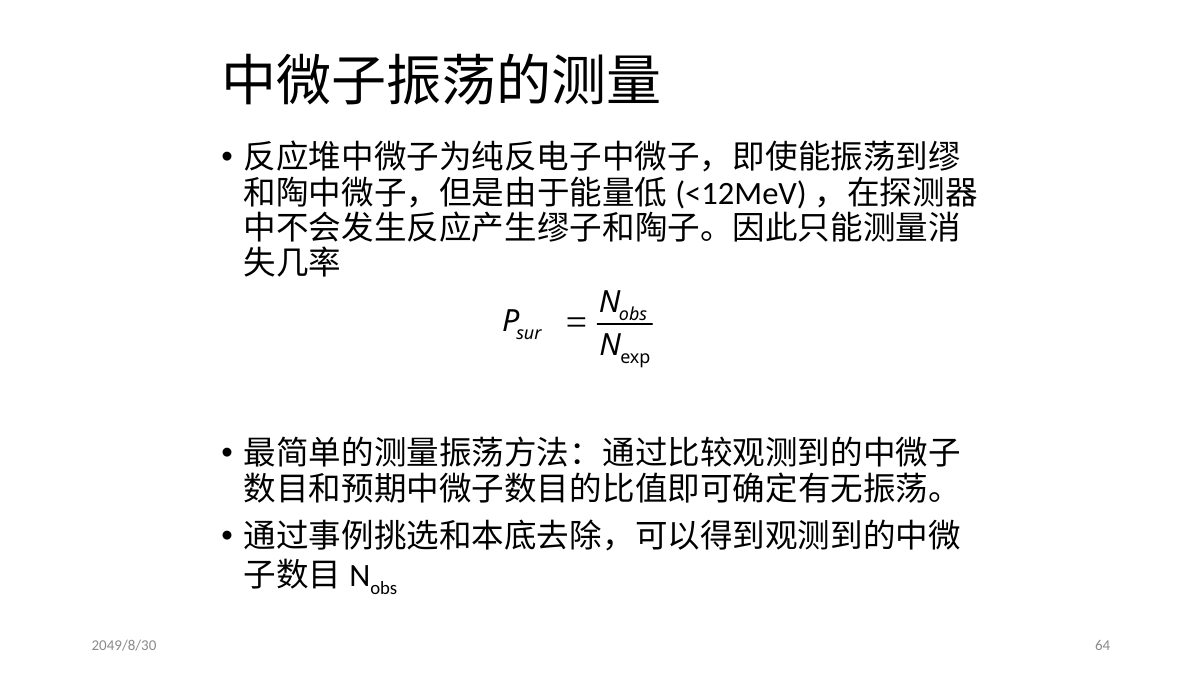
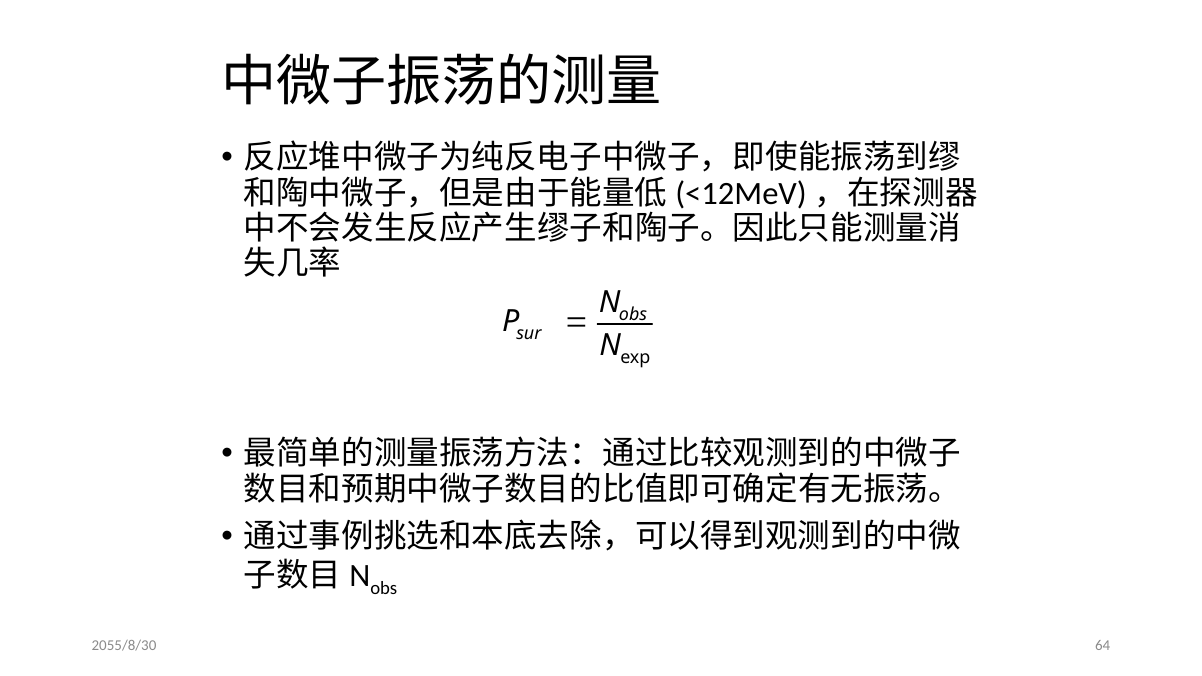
2049/8/30: 2049/8/30 -> 2055/8/30
